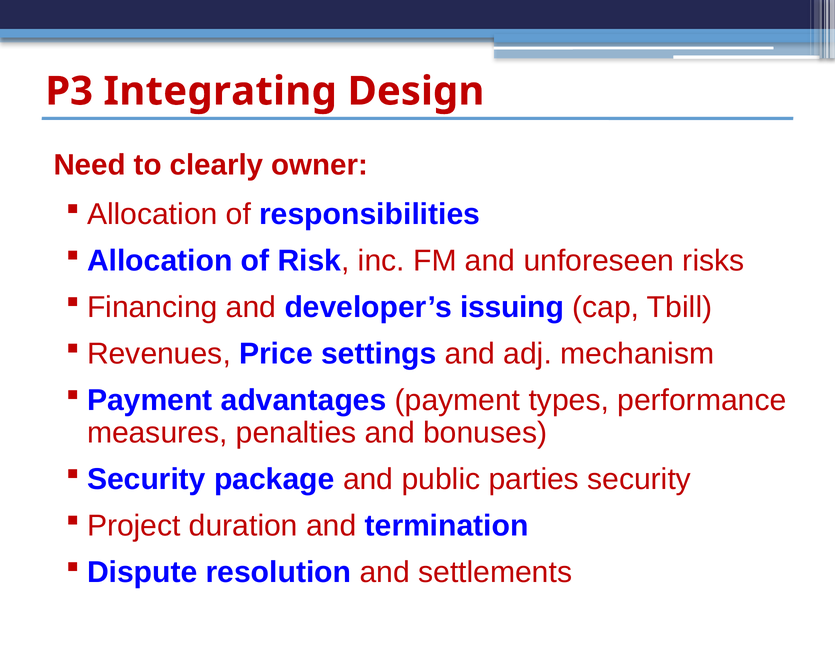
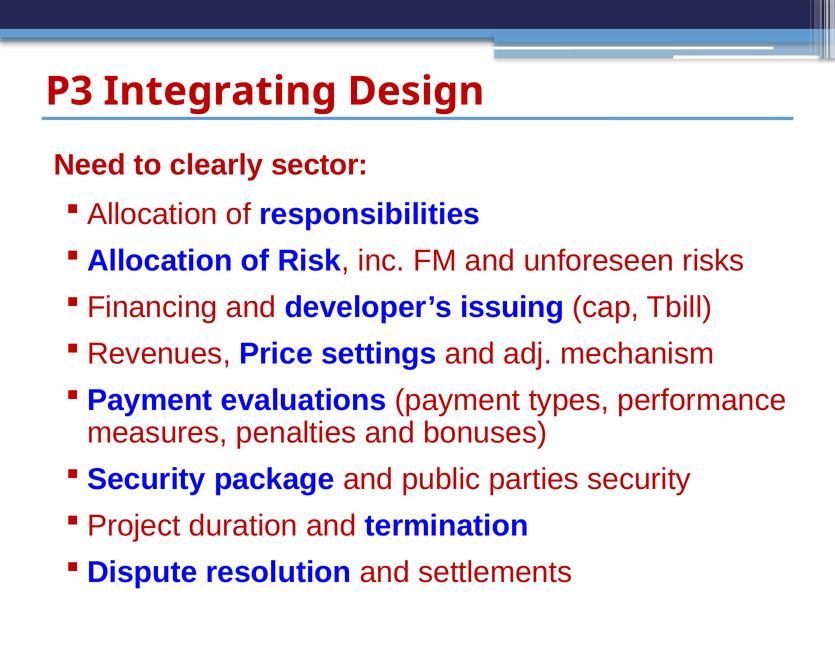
owner: owner -> sector
advantages: advantages -> evaluations
